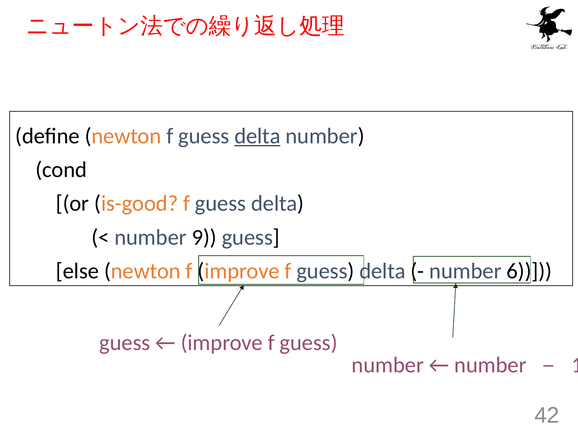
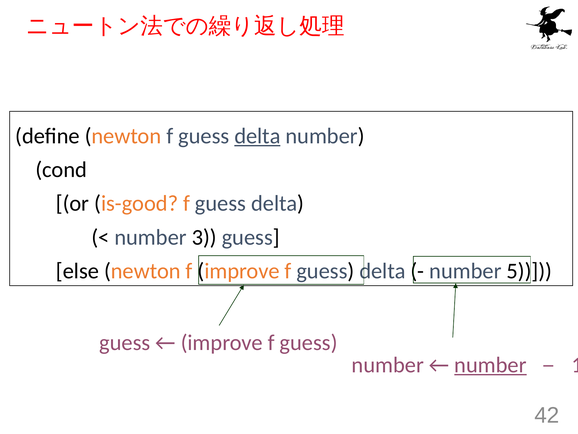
9: 9 -> 3
6: 6 -> 5
number at (490, 365) underline: none -> present
